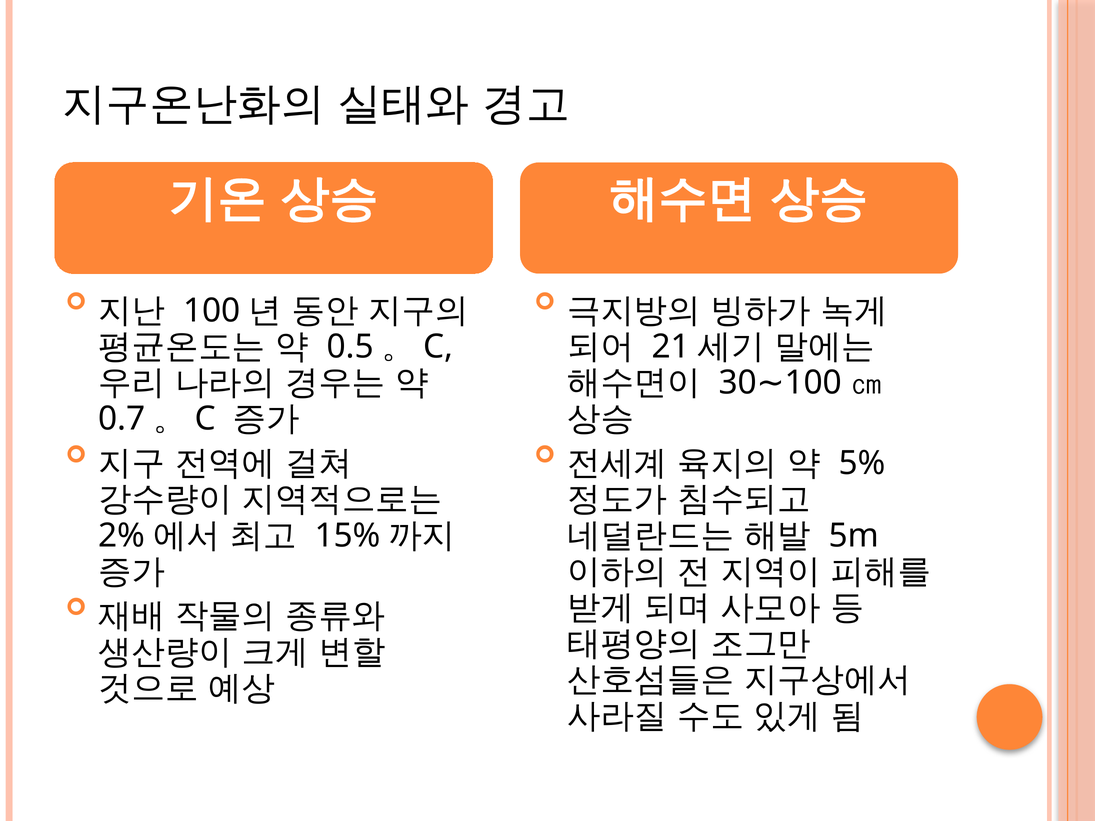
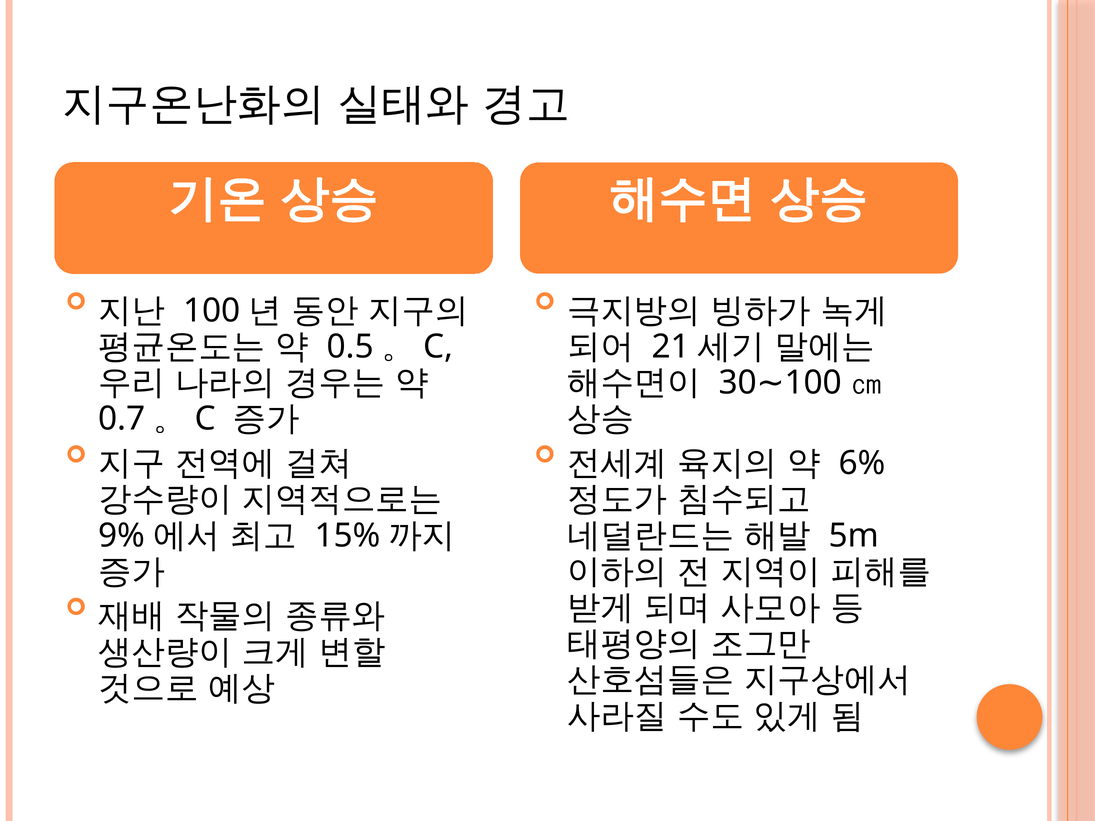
5%: 5% -> 6%
2%: 2% -> 9%
